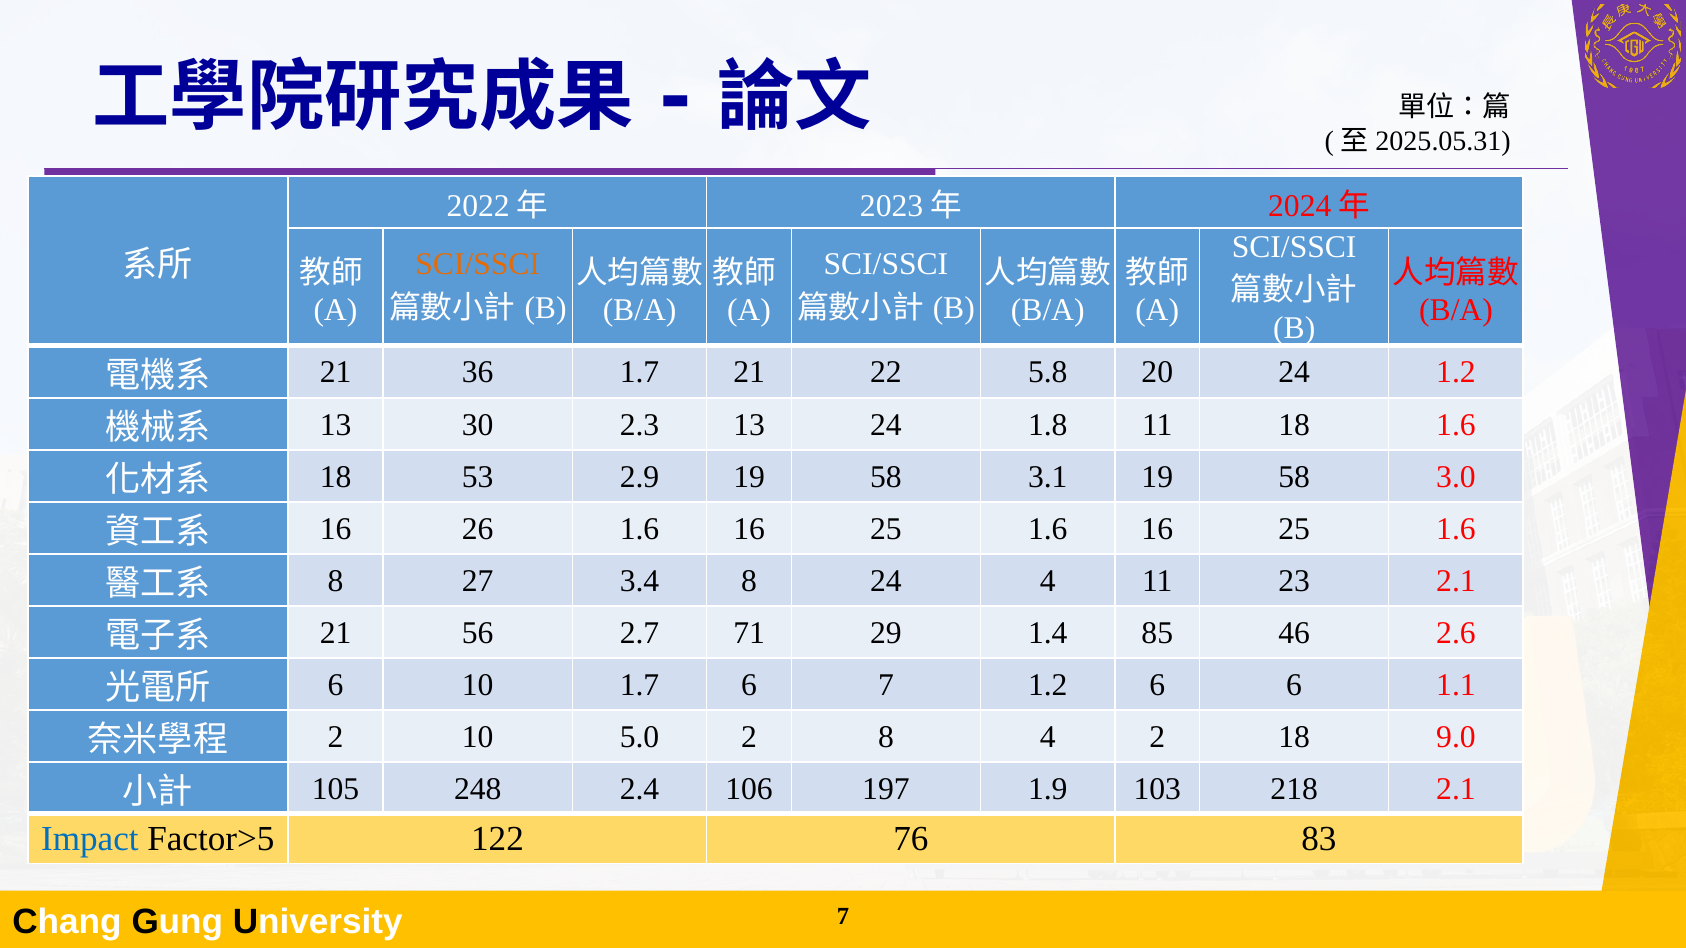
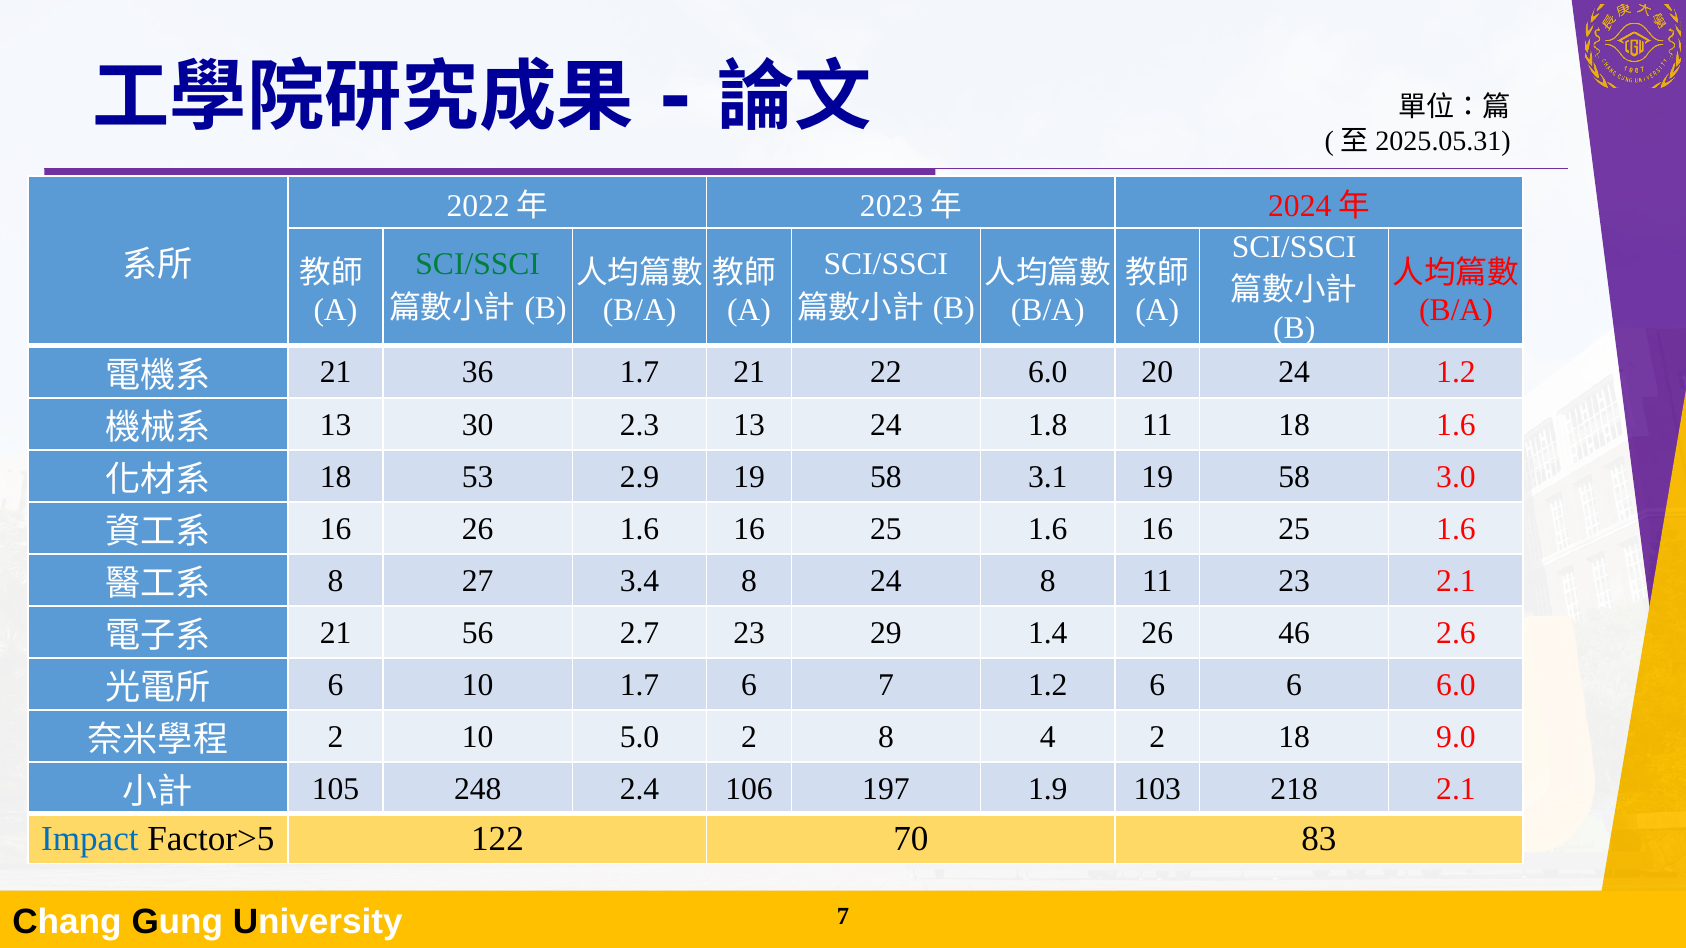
SCI/SSCI at (478, 265) colour: orange -> green
22 5.8: 5.8 -> 6.0
24 4: 4 -> 8
2.7 71: 71 -> 23
1.4 85: 85 -> 26
6 1.1: 1.1 -> 6.0
76: 76 -> 70
